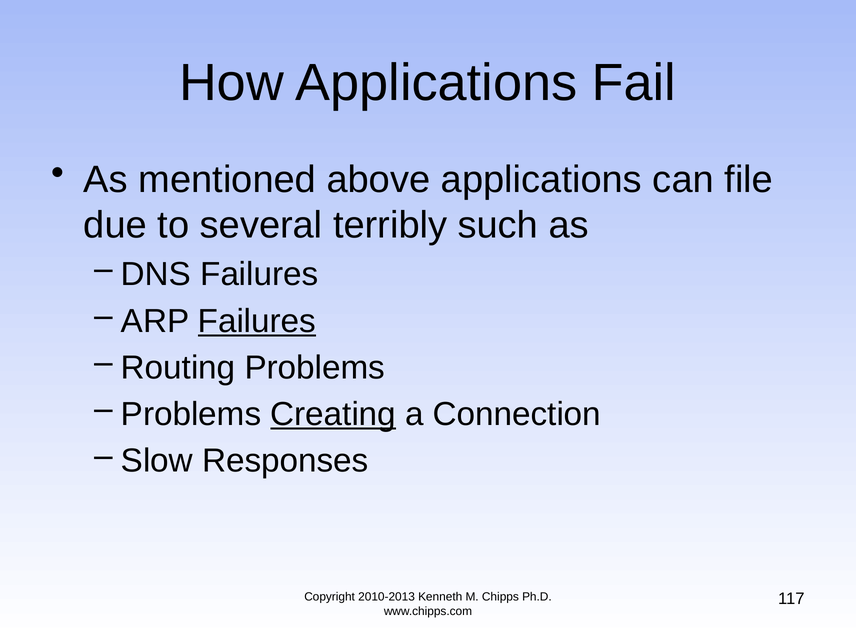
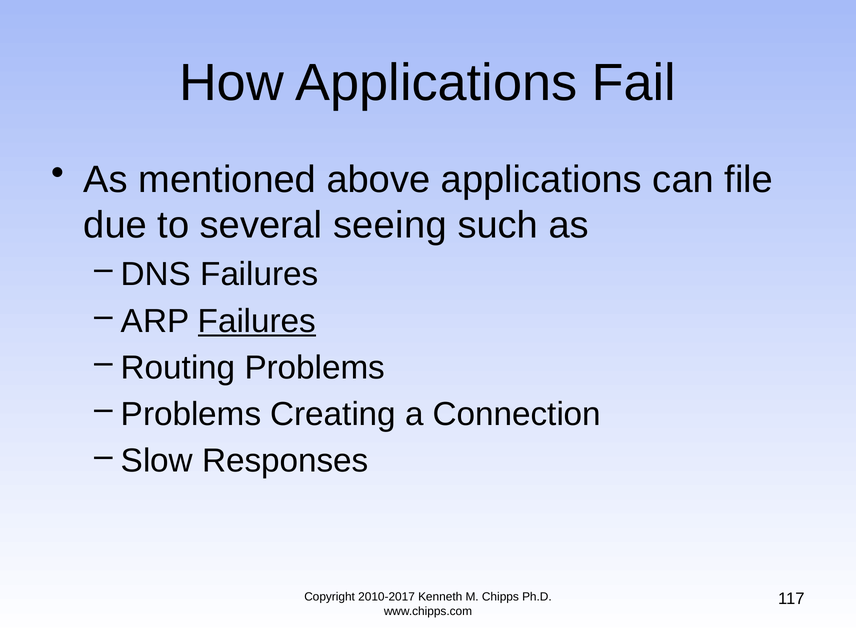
terribly: terribly -> seeing
Creating underline: present -> none
2010-2013: 2010-2013 -> 2010-2017
